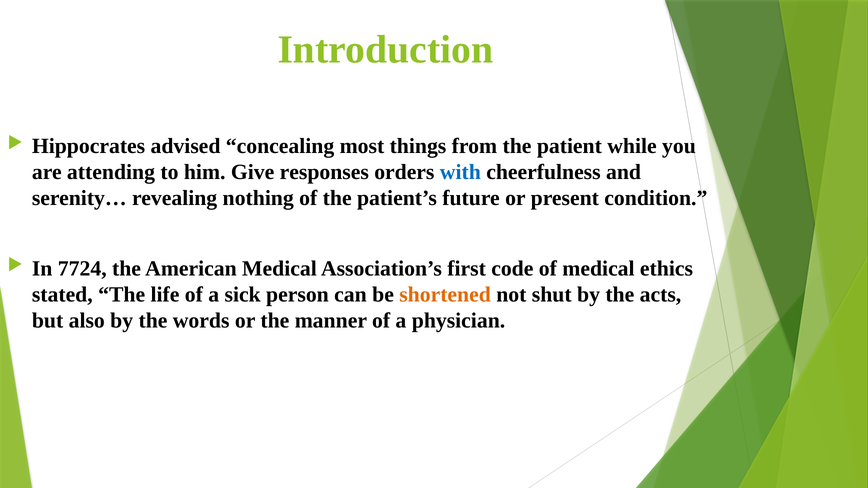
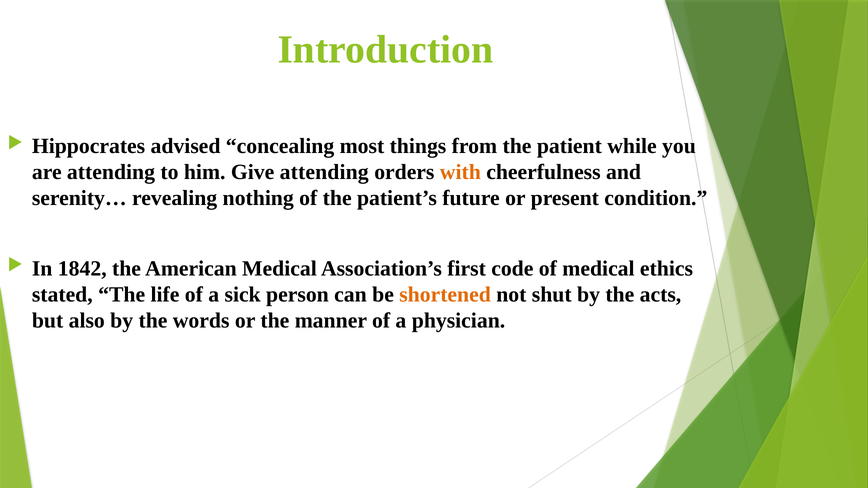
Give responses: responses -> attending
with colour: blue -> orange
7724: 7724 -> 1842
